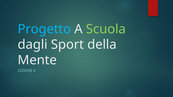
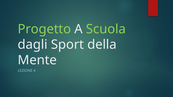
Progetto colour: light blue -> light green
